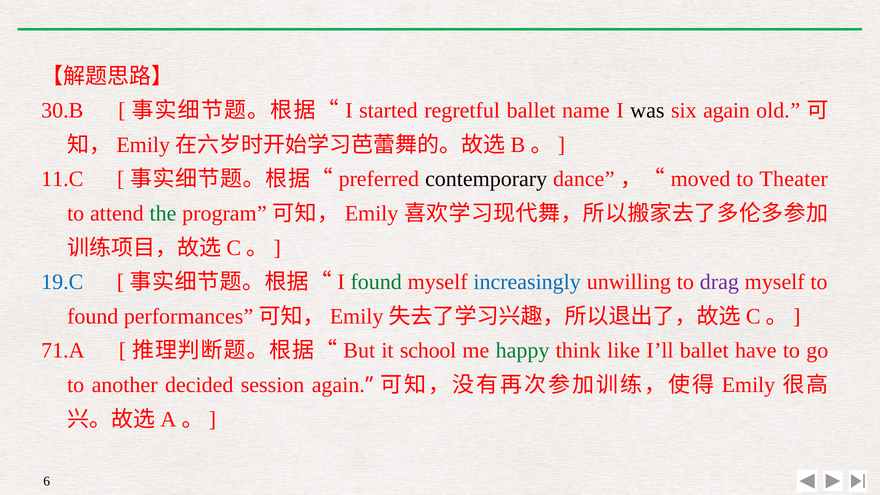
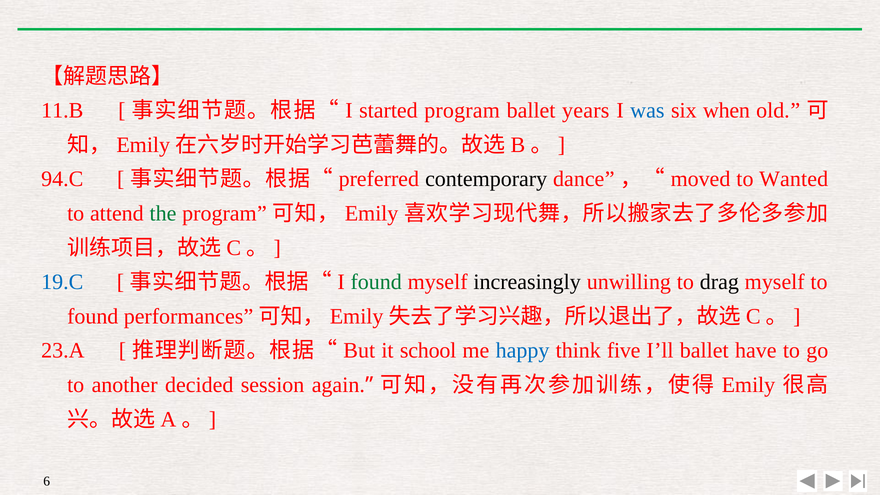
30.B: 30.B -> 11.B
started regretful: regretful -> program
name: name -> years
was colour: black -> blue
six again: again -> when
11.C: 11.C -> 94.C
Theater: Theater -> Wanted
increasingly colour: blue -> black
drag colour: purple -> black
71.A: 71.A -> 23.A
happy colour: green -> blue
like: like -> five
